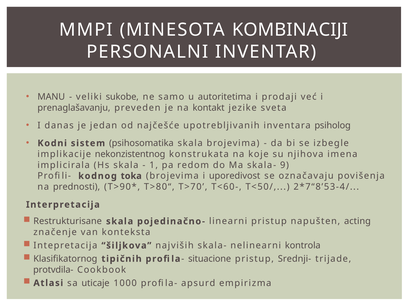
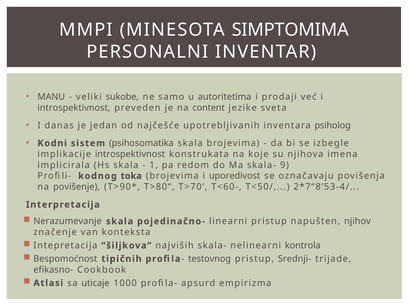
KOMBINACIJI: KOMBINACIJI -> SIMPTOMIMA
prenaglašavanju at (74, 108): prenaglašavanju -> introspektivnost
kontakt: kontakt -> content
implikacije nekonzistentnog: nekonzistentnog -> introspektivnost
prednosti: prednosti -> povišenje
Restrukturisane: Restrukturisane -> Nerazumevanje
acting: acting -> njihov
Klasifikatornog: Klasifikatornog -> Bespomoćnost
situacione: situacione -> testovnog
protvdila-: protvdila- -> efikasno-
